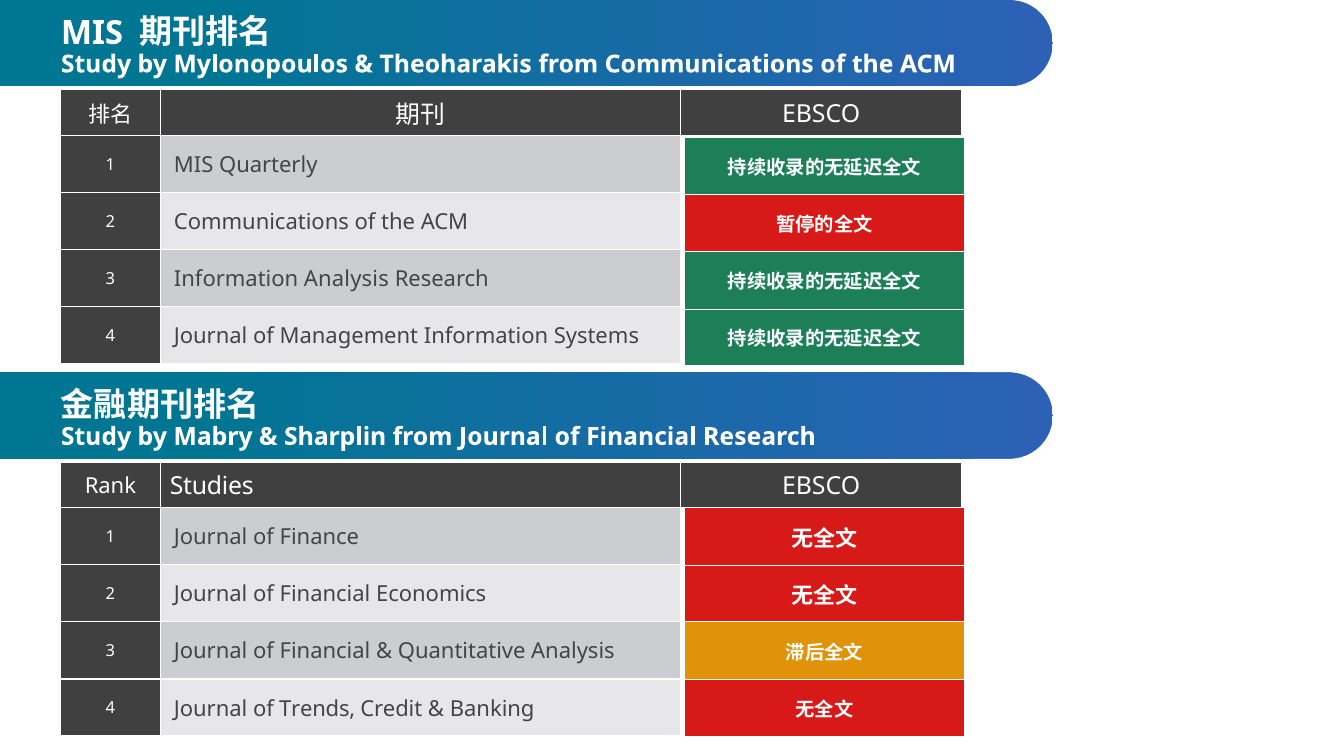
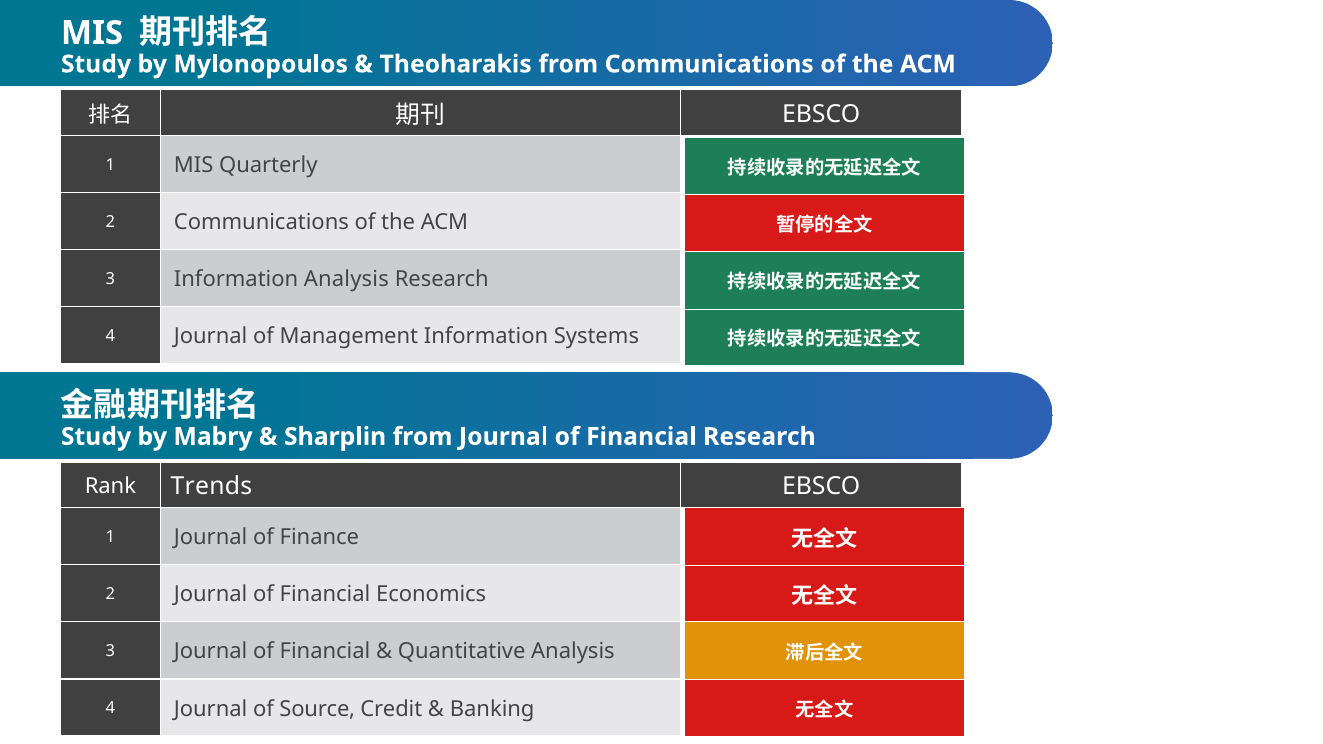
Studies: Studies -> Trends
Trends: Trends -> Source
